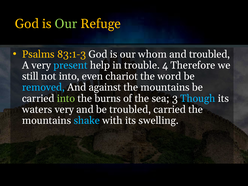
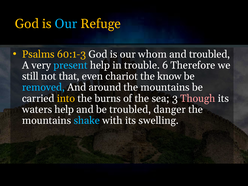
Our at (66, 24) colour: light green -> light blue
83:1-3: 83:1-3 -> 60:1-3
4: 4 -> 6
not into: into -> that
word: word -> know
against: against -> around
into at (66, 98) colour: light green -> yellow
Though colour: light blue -> pink
waters very: very -> help
troubled carried: carried -> danger
